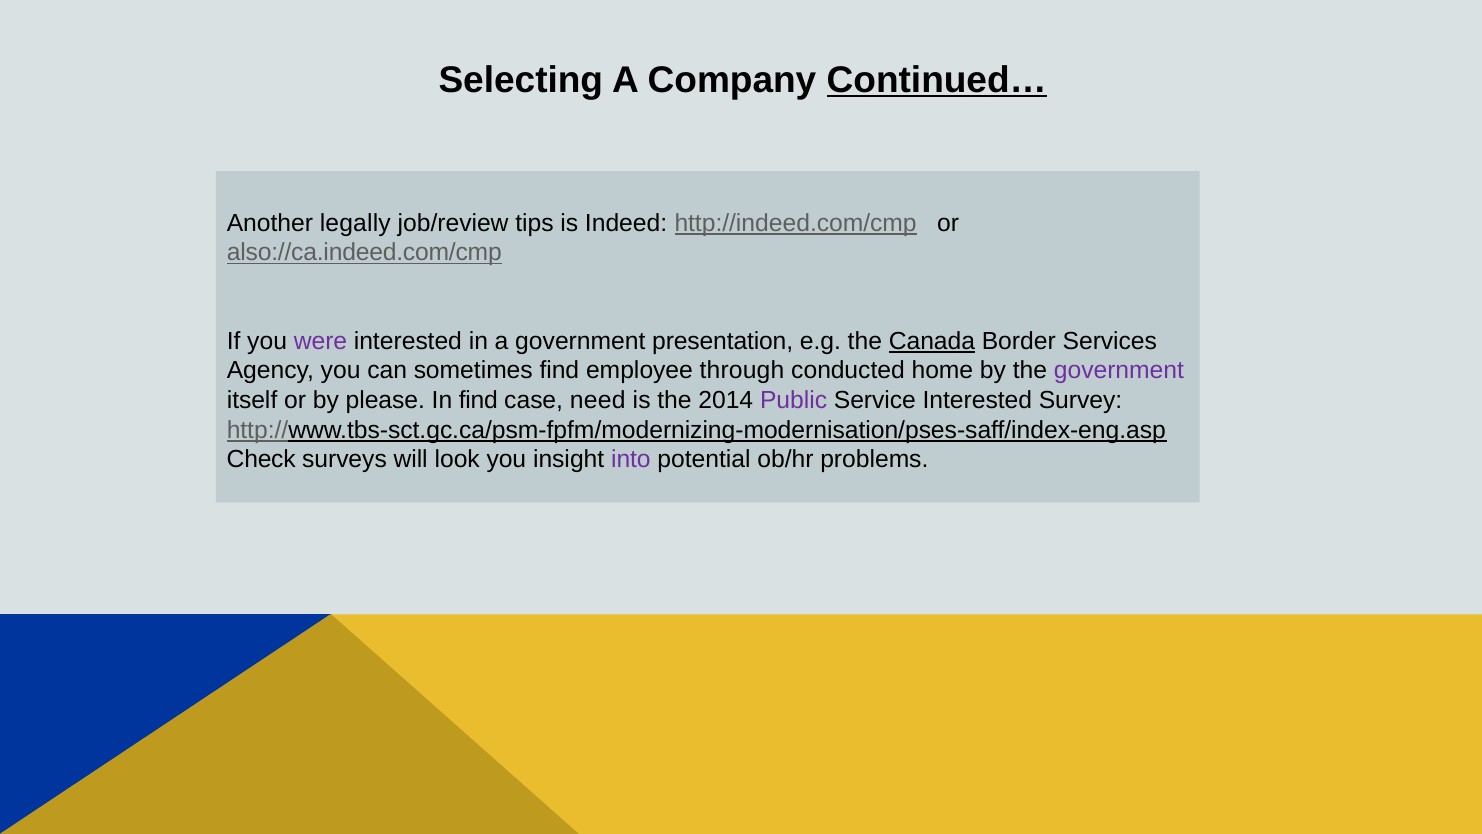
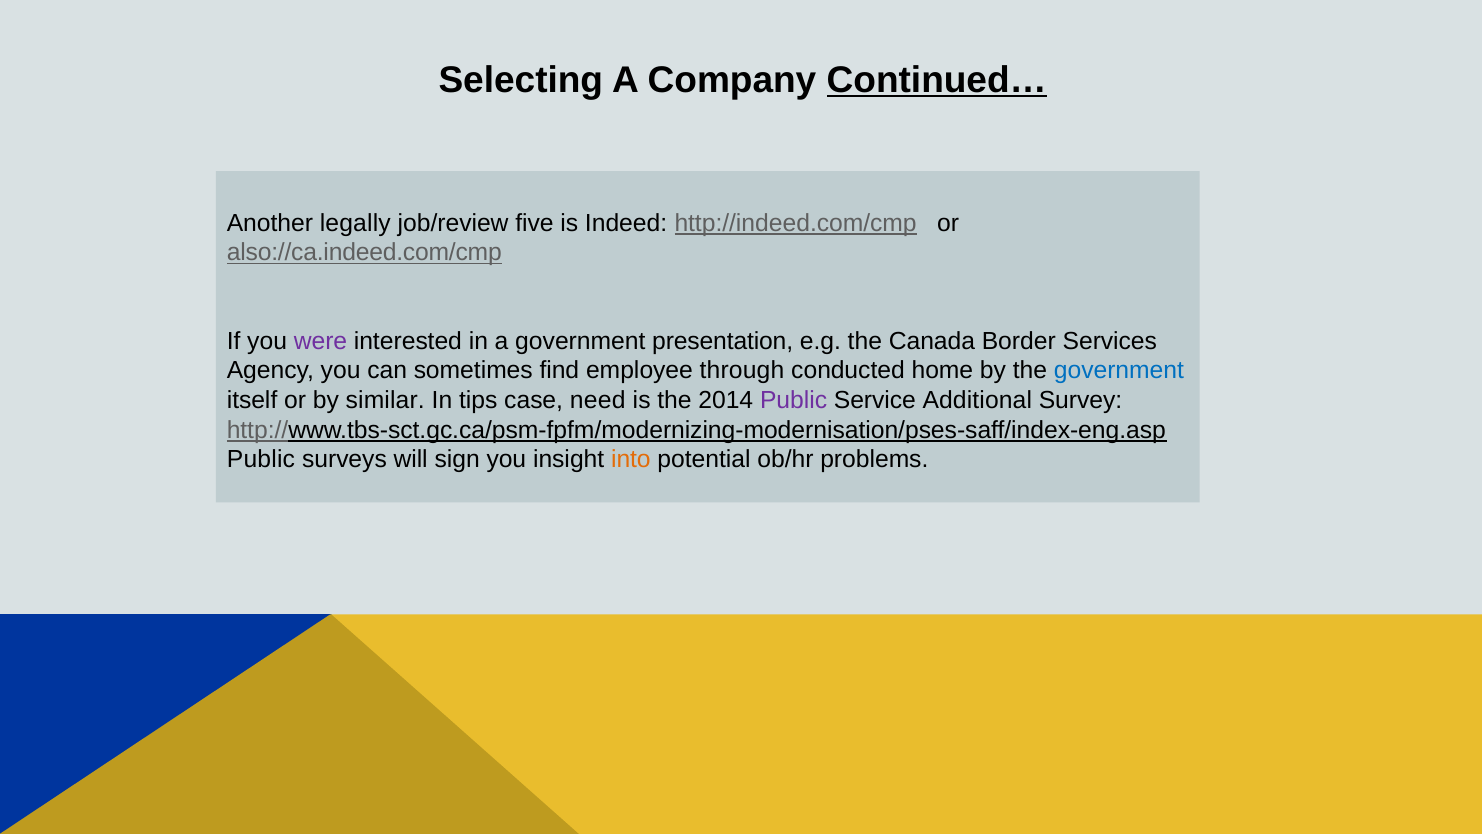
tips: tips -> five
Canada underline: present -> none
government at (1119, 371) colour: purple -> blue
please: please -> similar
In find: find -> tips
Service Interested: Interested -> Additional
Check at (261, 459): Check -> Public
look: look -> sign
into colour: purple -> orange
